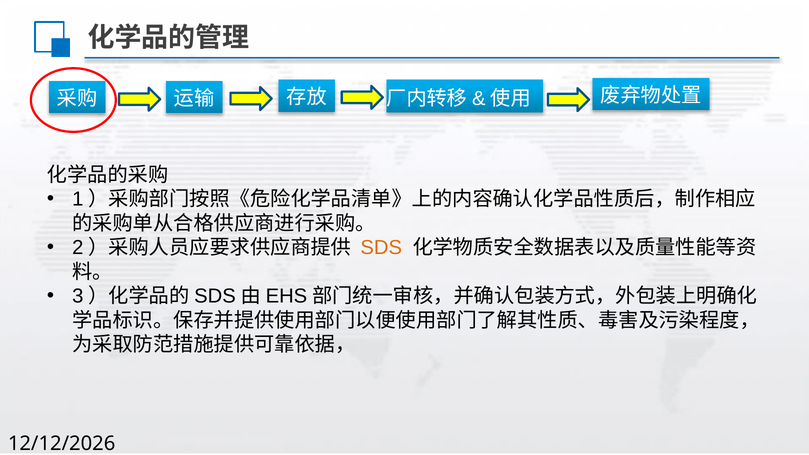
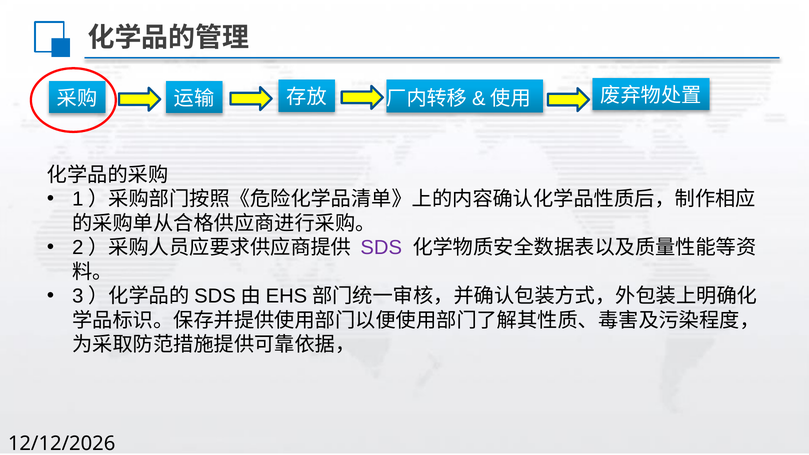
SDS colour: orange -> purple
